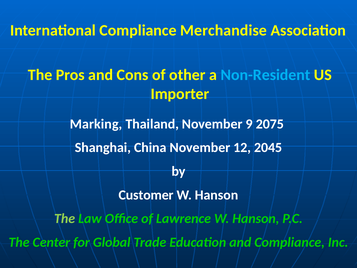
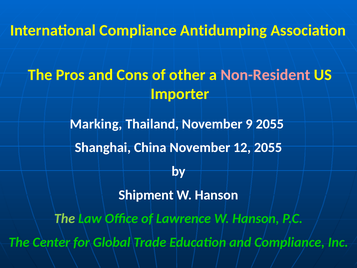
Merchandise: Merchandise -> Antidumping
Non-Resident colour: light blue -> pink
9 2075: 2075 -> 2055
12 2045: 2045 -> 2055
Customer: Customer -> Shipment
